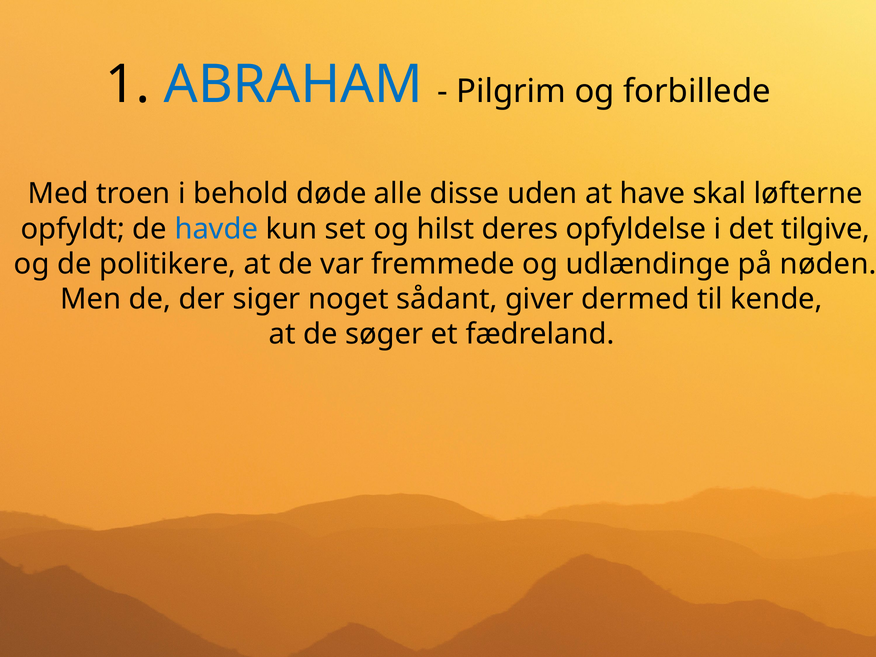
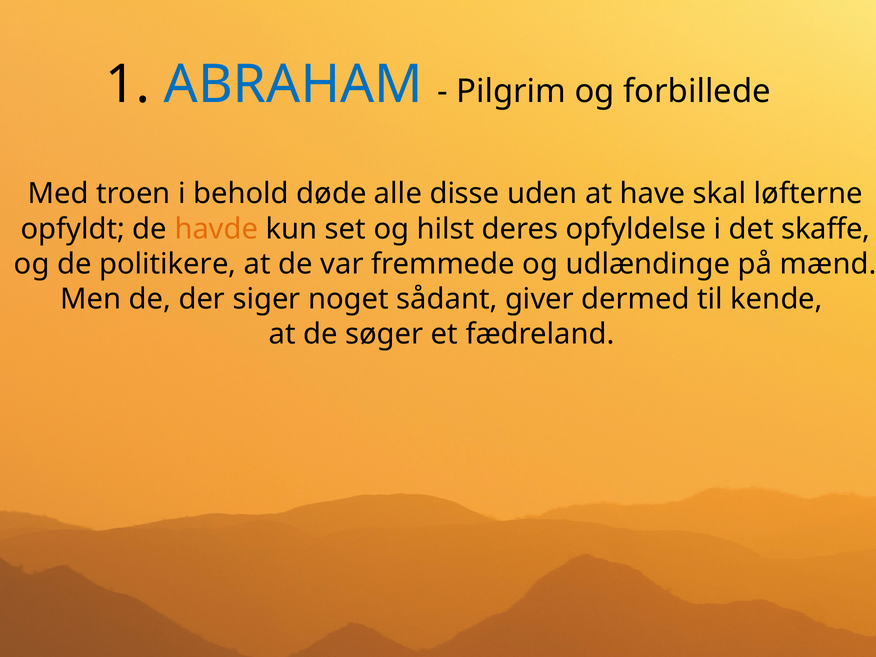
havde colour: blue -> orange
tilgive: tilgive -> skaffe
nøden: nøden -> mænd
